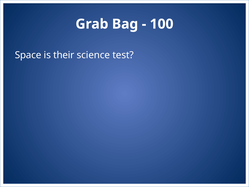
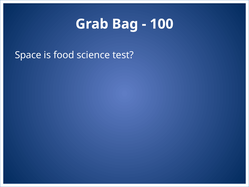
their: their -> food
